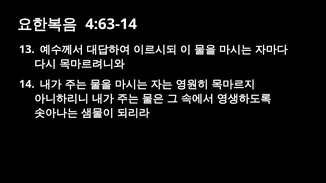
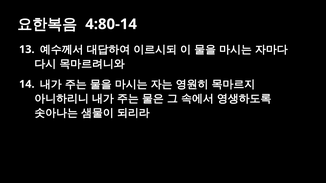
4:63-14: 4:63-14 -> 4:80-14
